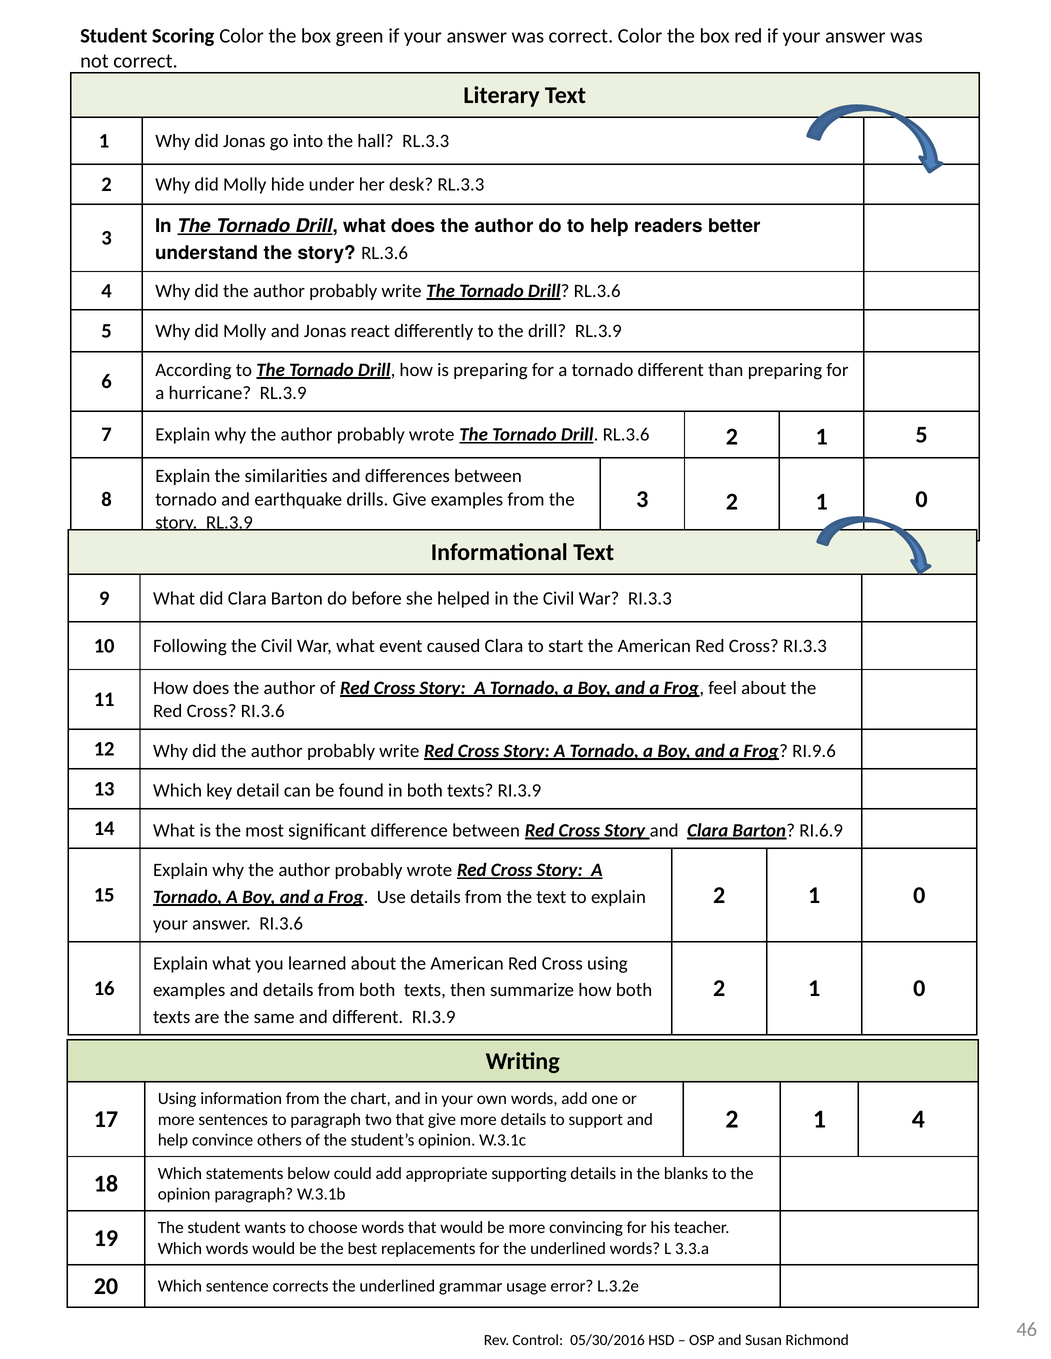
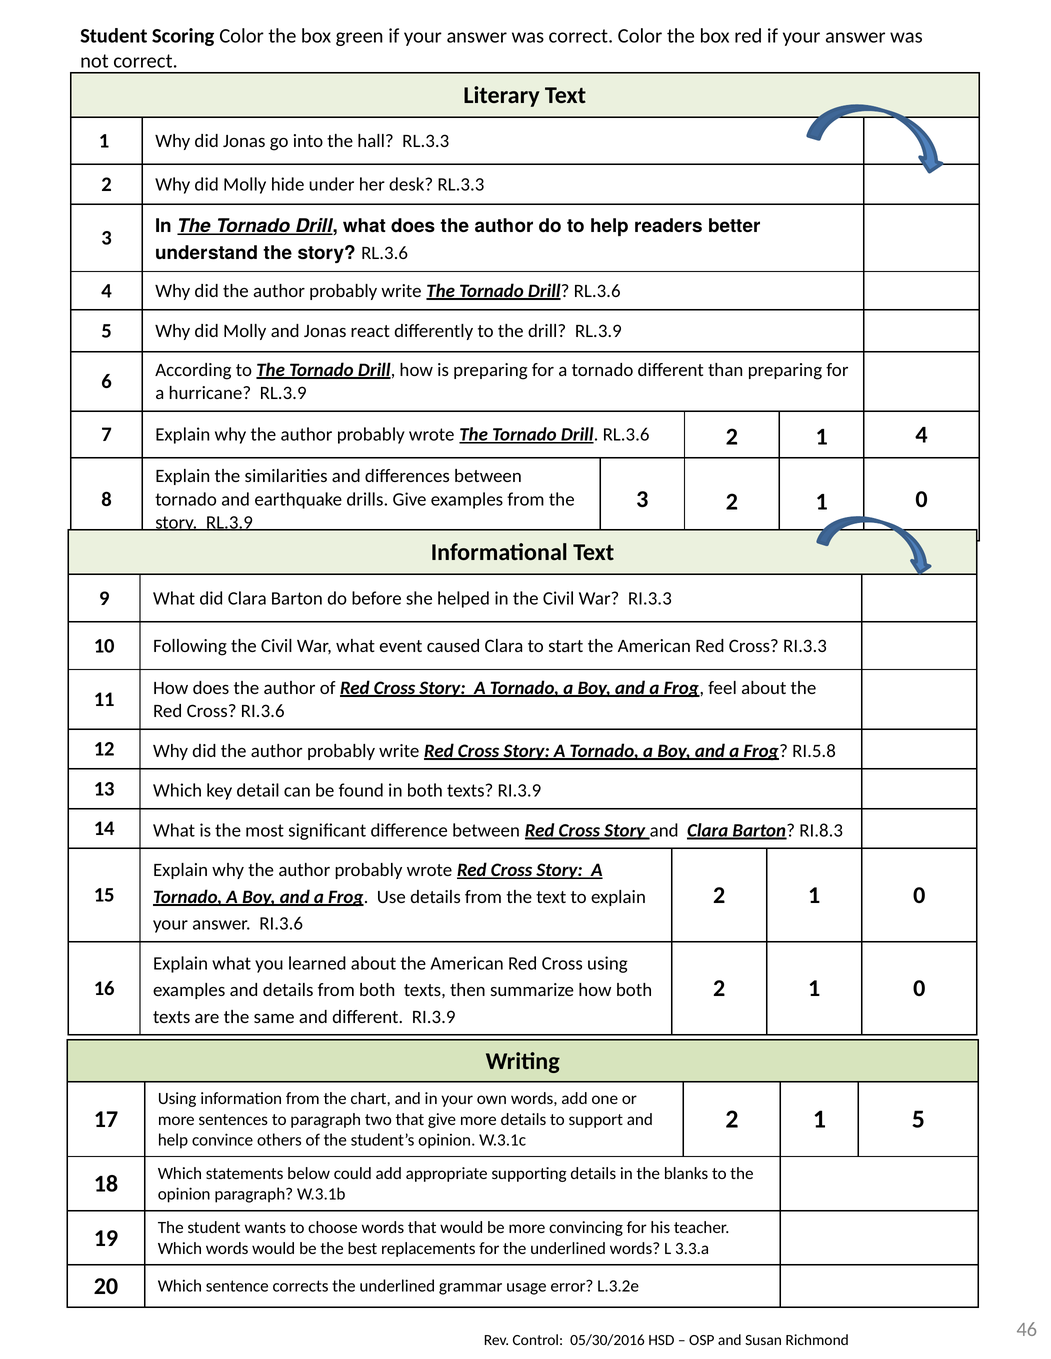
1 5: 5 -> 4
RI.9.6: RI.9.6 -> RI.5.8
RI.6.9: RI.6.9 -> RI.8.3
1 4: 4 -> 5
